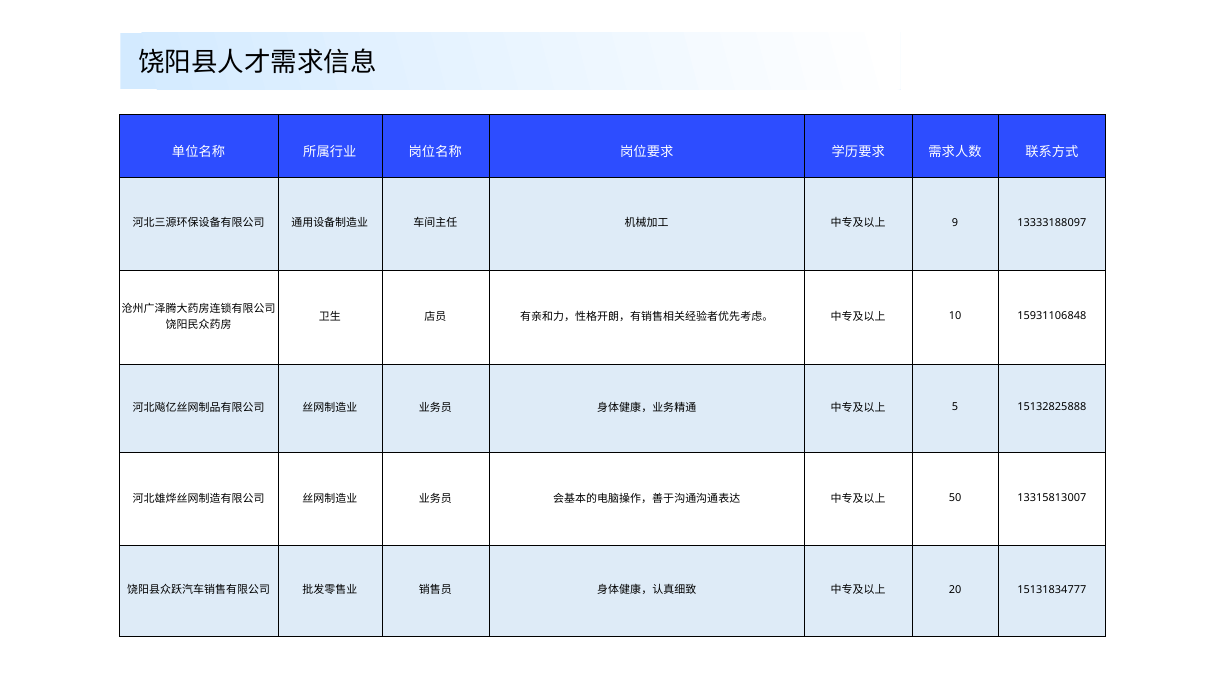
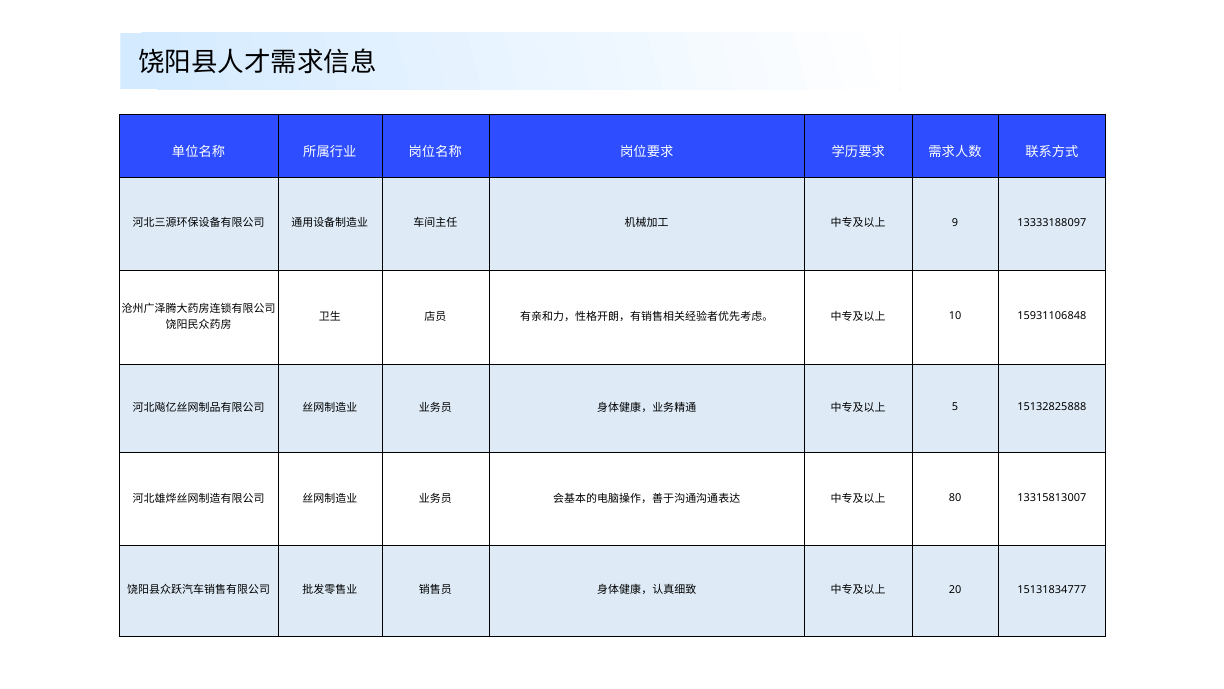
50: 50 -> 80
